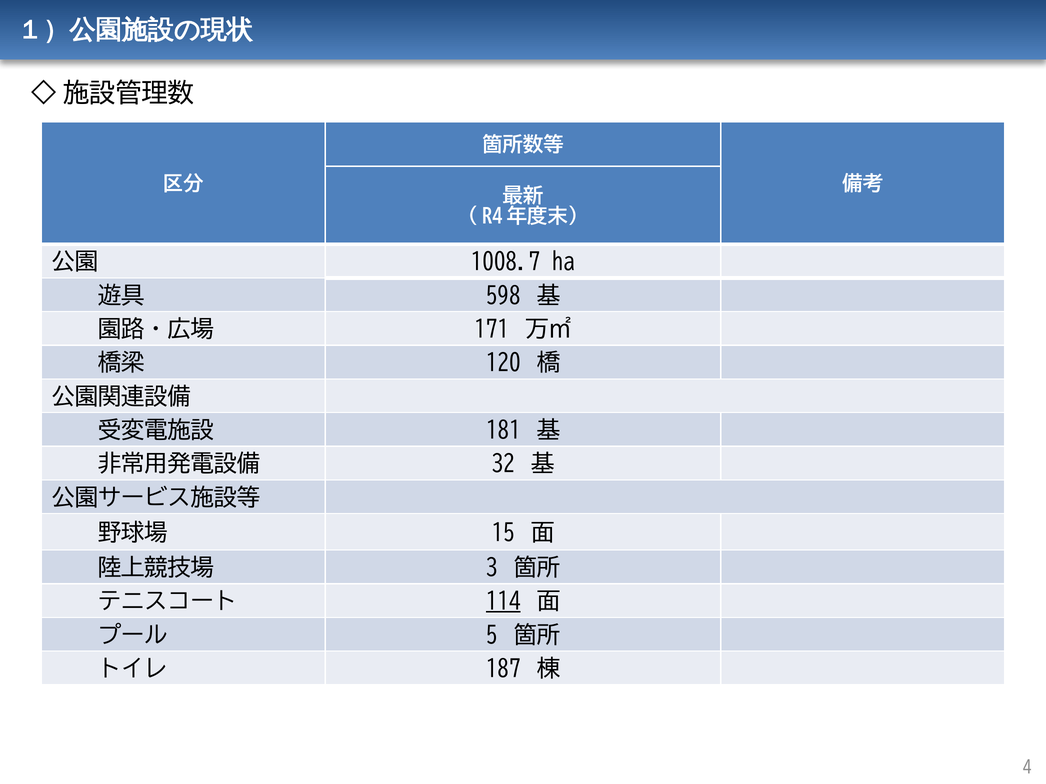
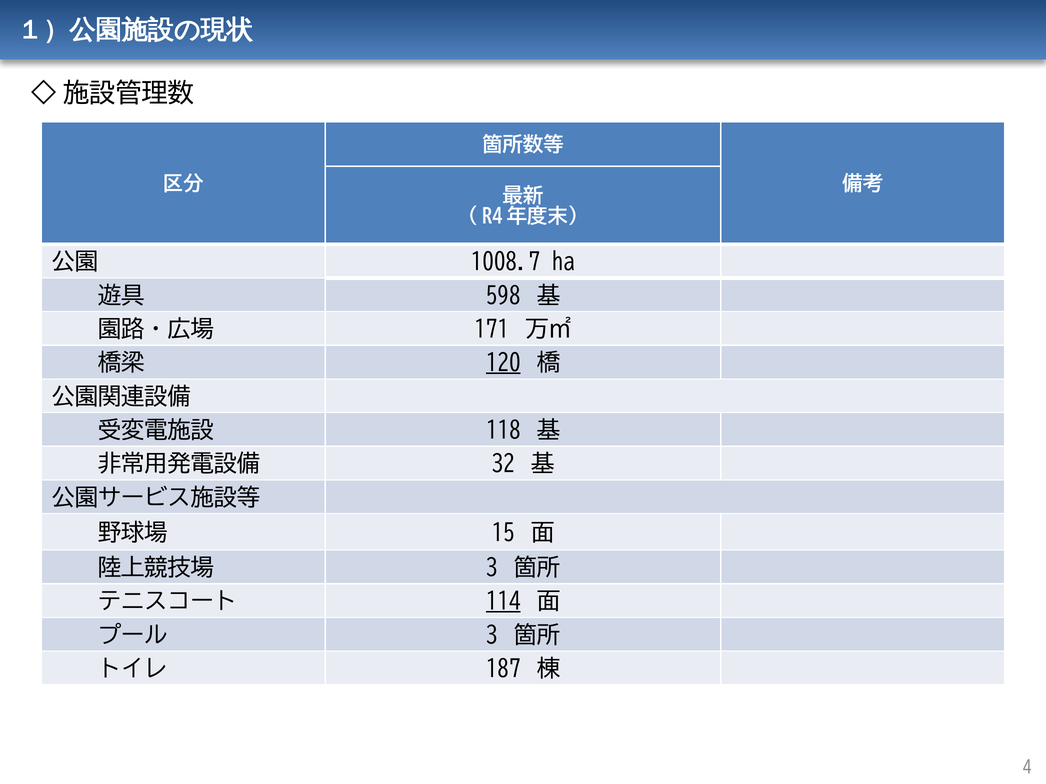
120 underline: none -> present
181: 181 -> 118
5 at (492, 636): 5 -> 3
